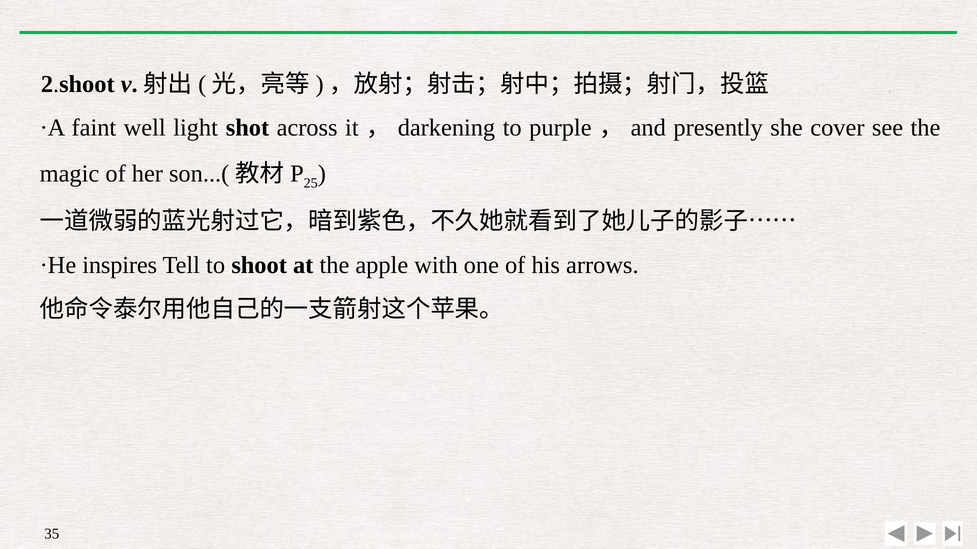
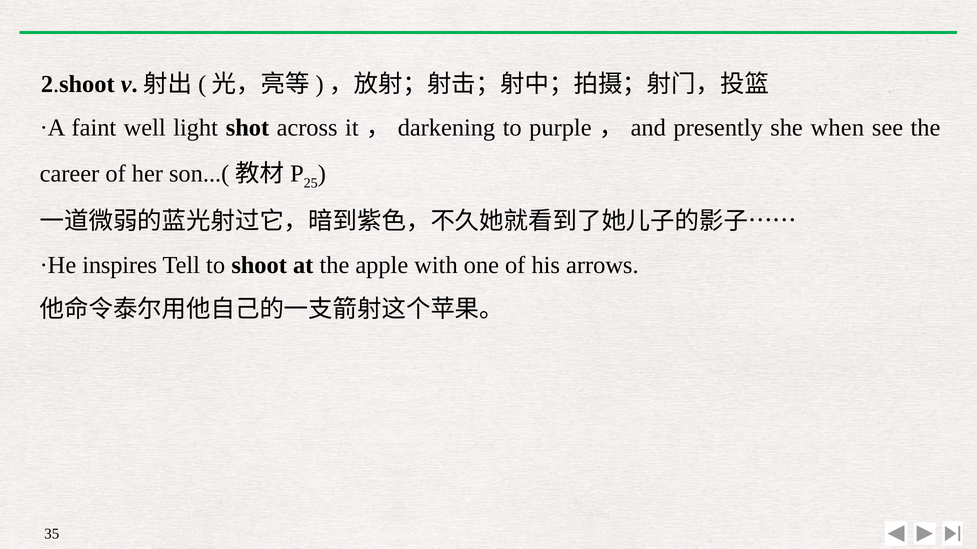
cover: cover -> when
magic: magic -> career
